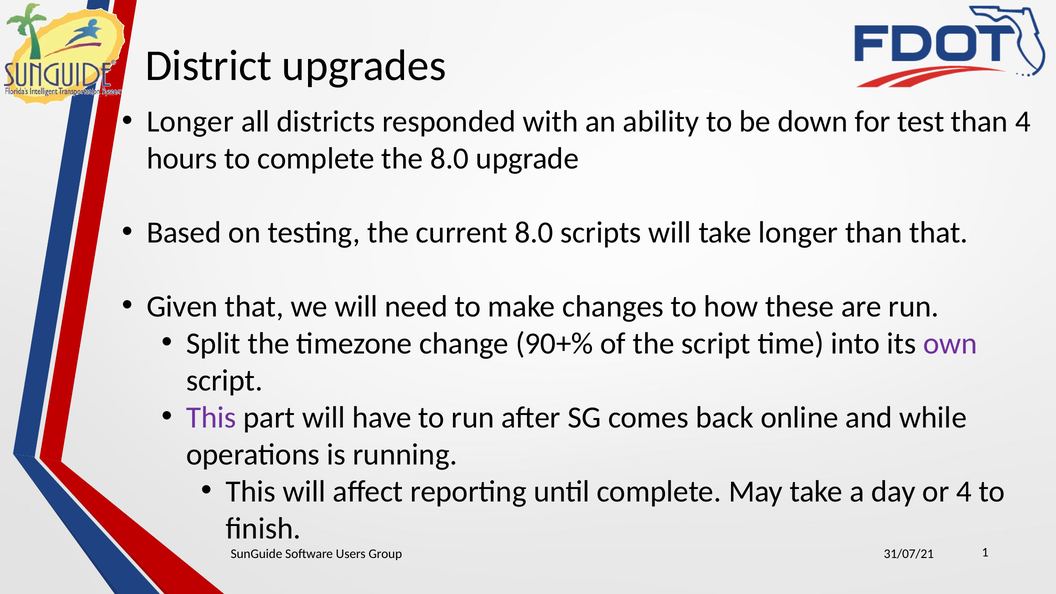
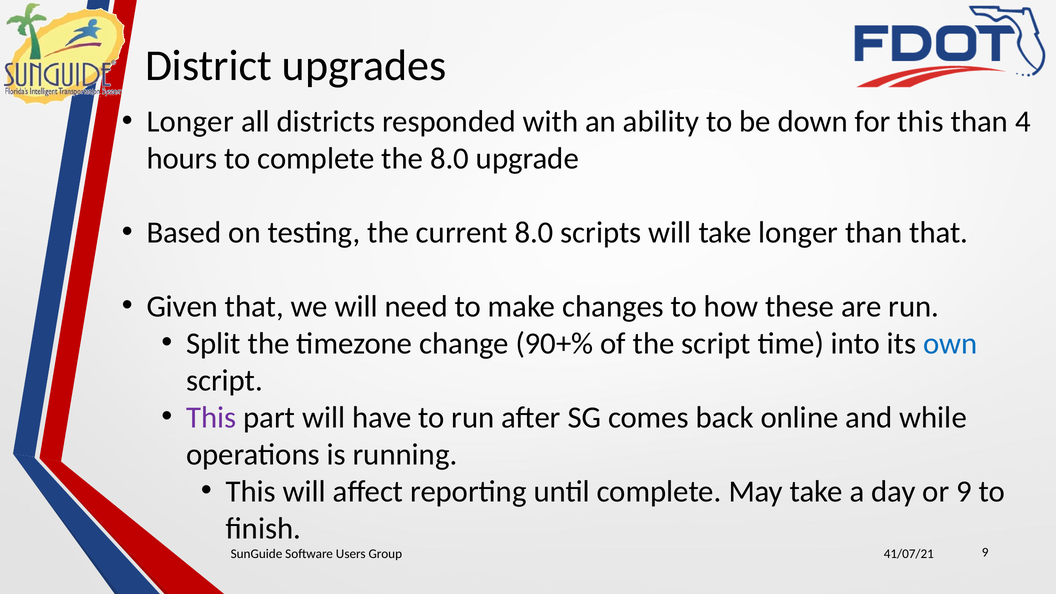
for test: test -> this
own colour: purple -> blue
or 4: 4 -> 9
31/07/21: 31/07/21 -> 41/07/21
Group 1: 1 -> 9
